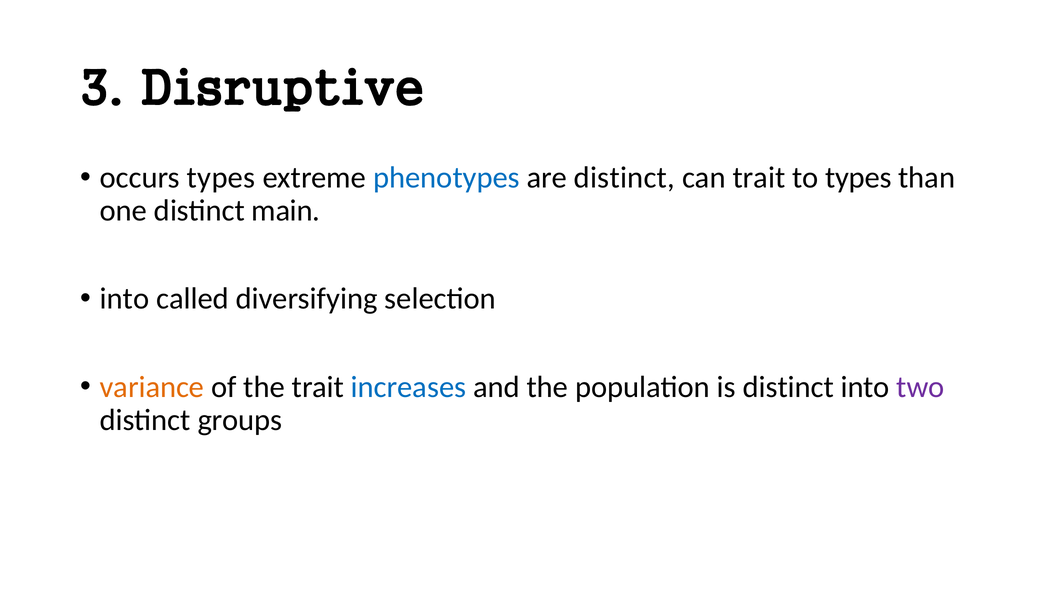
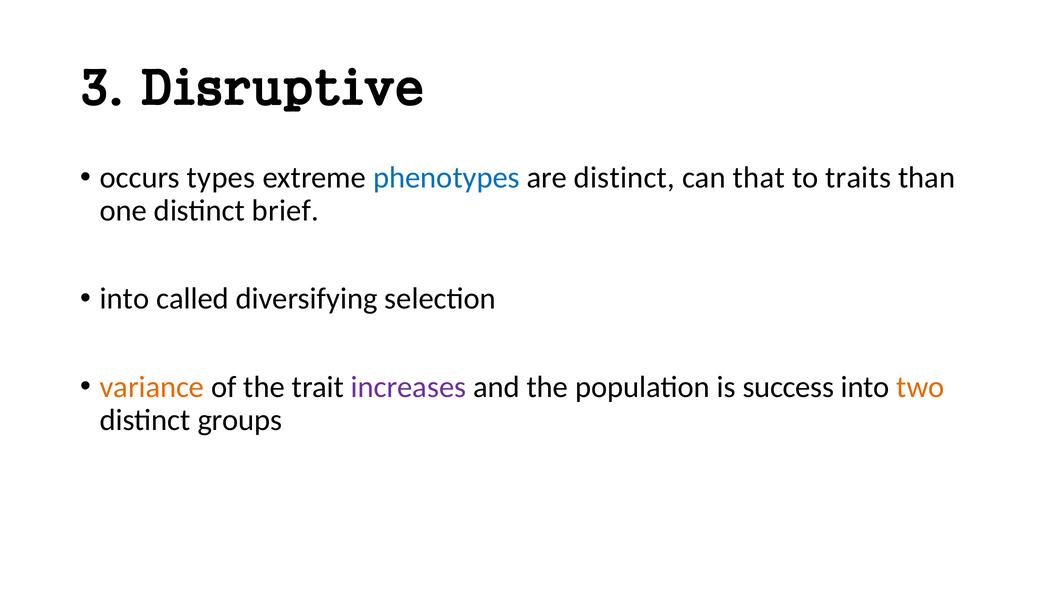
can trait: trait -> that
to types: types -> traits
main: main -> brief
increases colour: blue -> purple
is distinct: distinct -> success
two colour: purple -> orange
